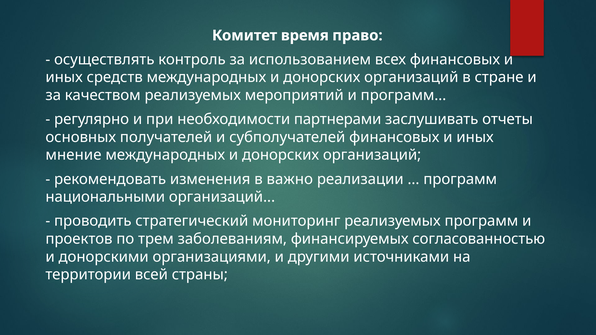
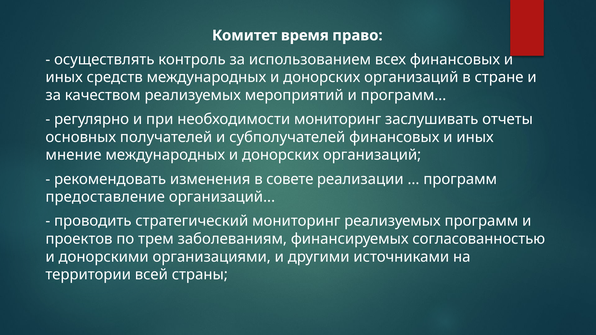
необходимости партнерами: партнерами -> мониторинг
важно: важно -> совете
национальными: национальными -> предоставление
